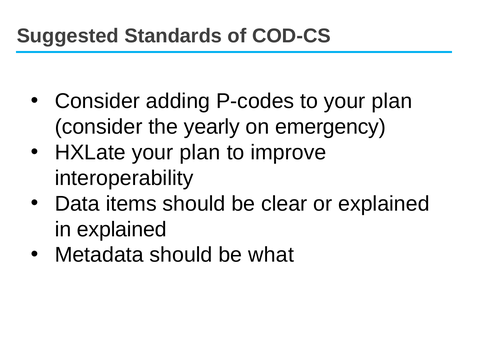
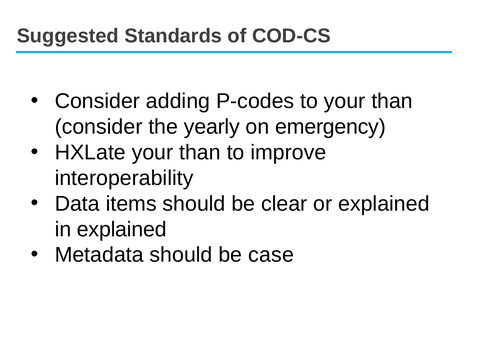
to your plan: plan -> than
HXLate your plan: plan -> than
what: what -> case
